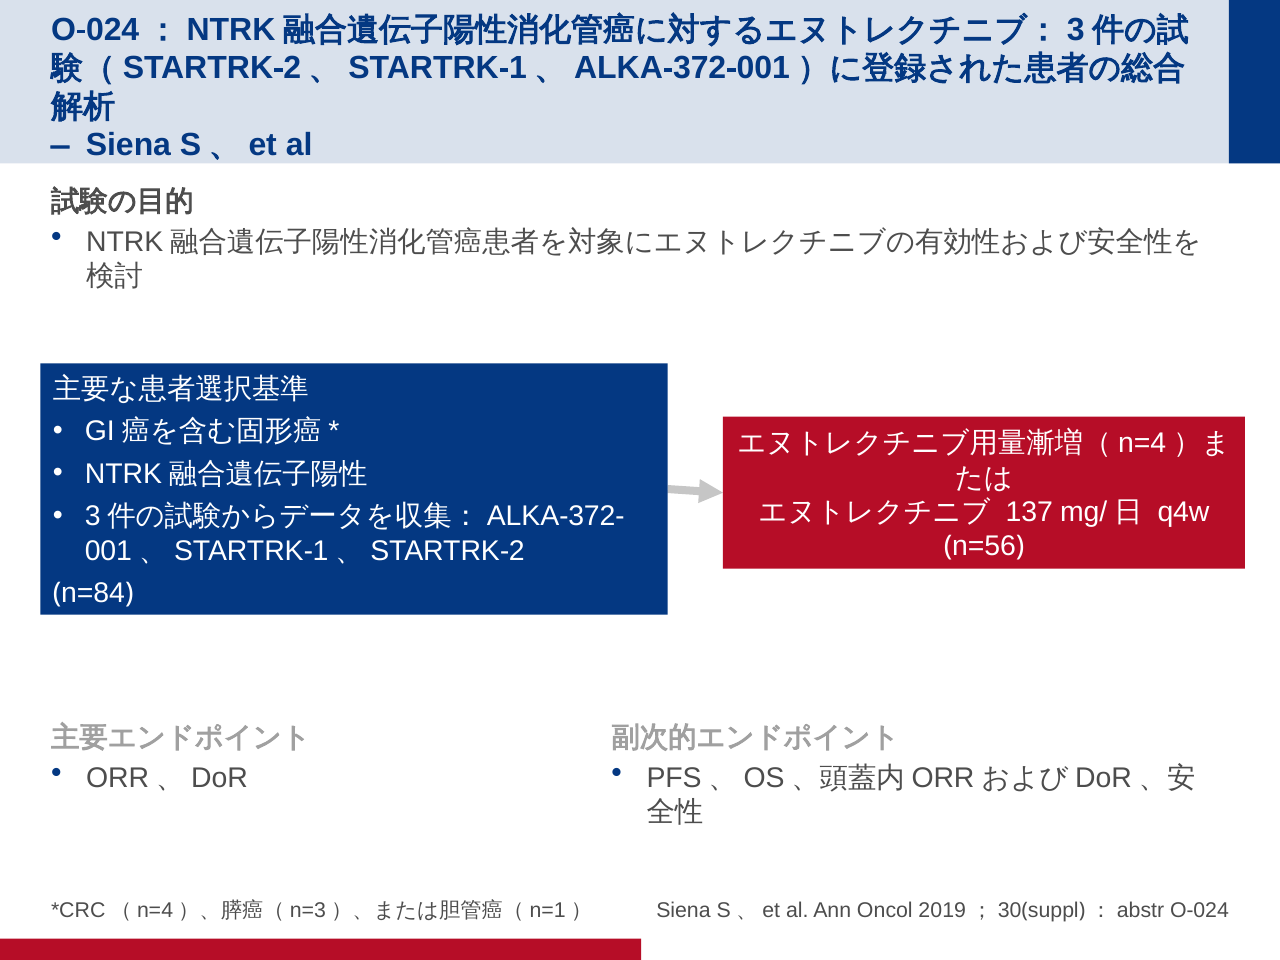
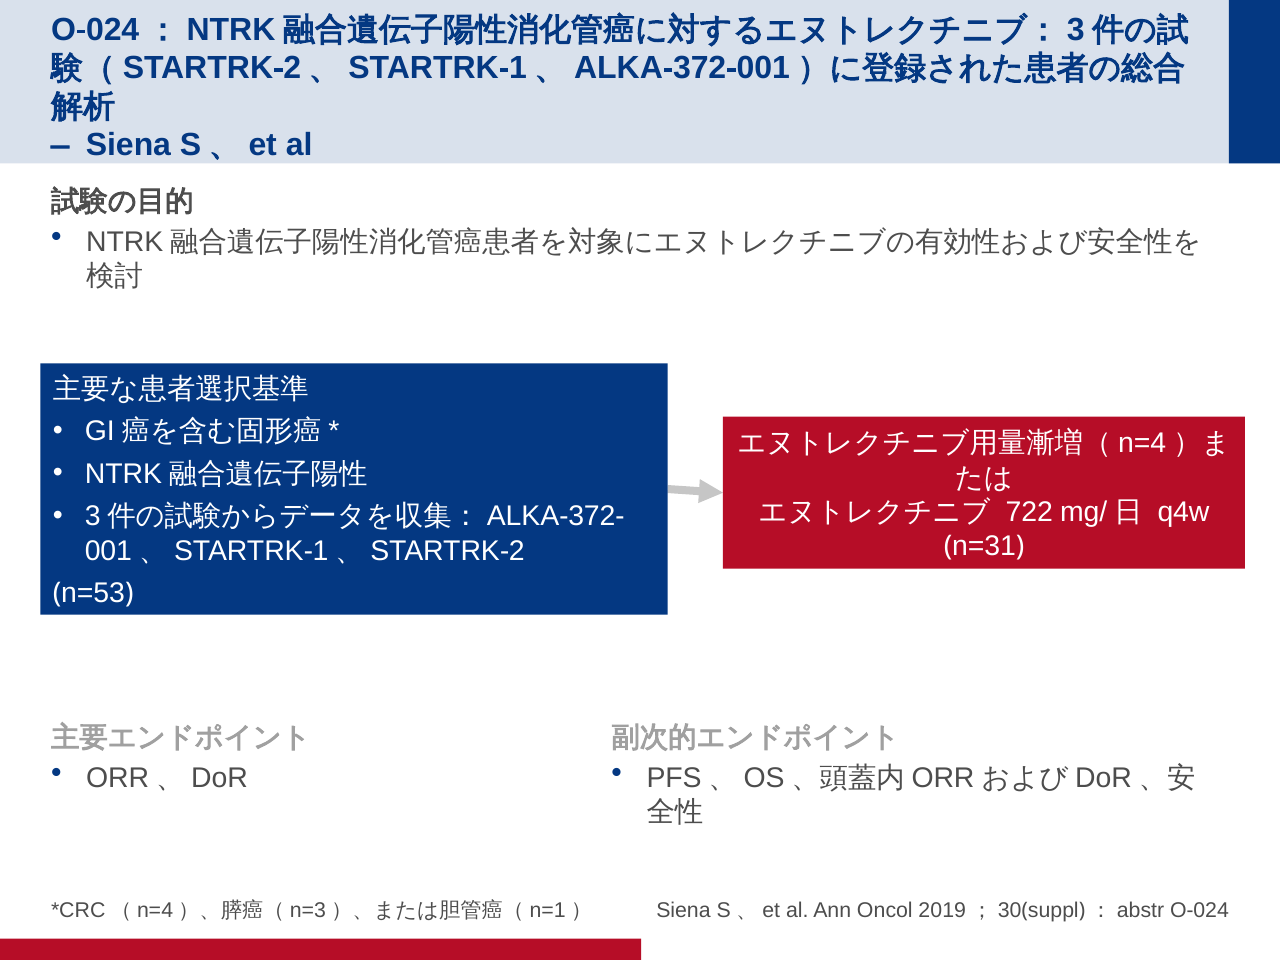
137: 137 -> 722
n=56: n=56 -> n=31
n=84: n=84 -> n=53
